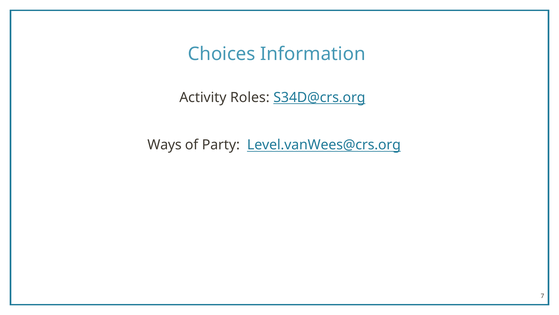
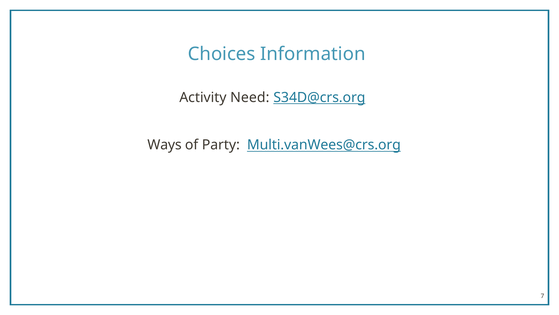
Roles: Roles -> Need
Level.vanWees@crs.org: Level.vanWees@crs.org -> Multi.vanWees@crs.org
